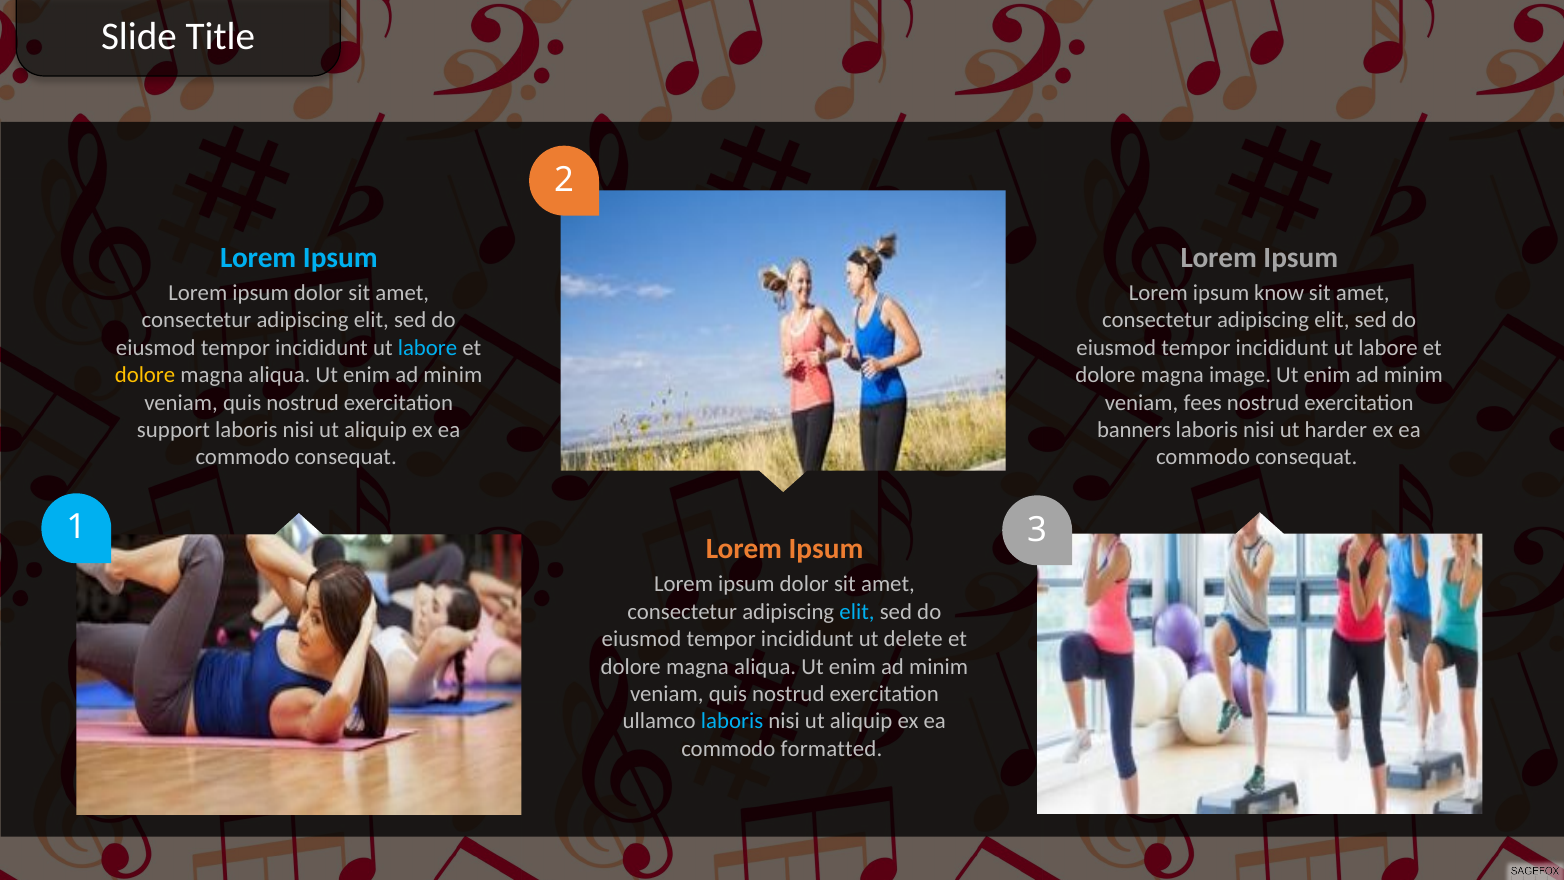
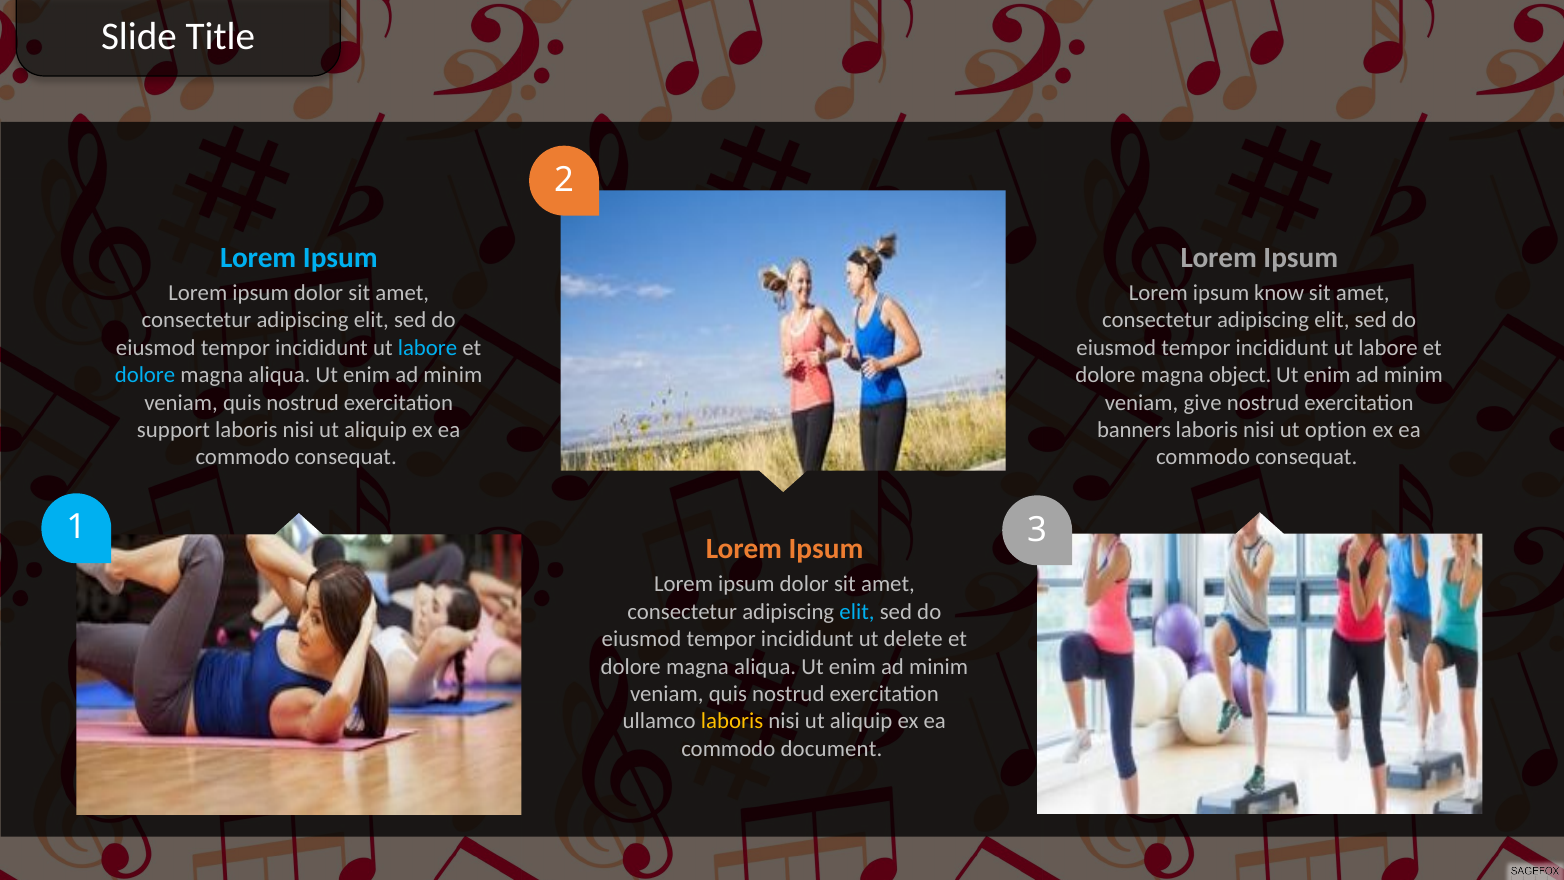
dolore at (145, 375) colour: yellow -> light blue
image: image -> object
fees: fees -> give
harder: harder -> option
laboris at (732, 721) colour: light blue -> yellow
formatted: formatted -> document
